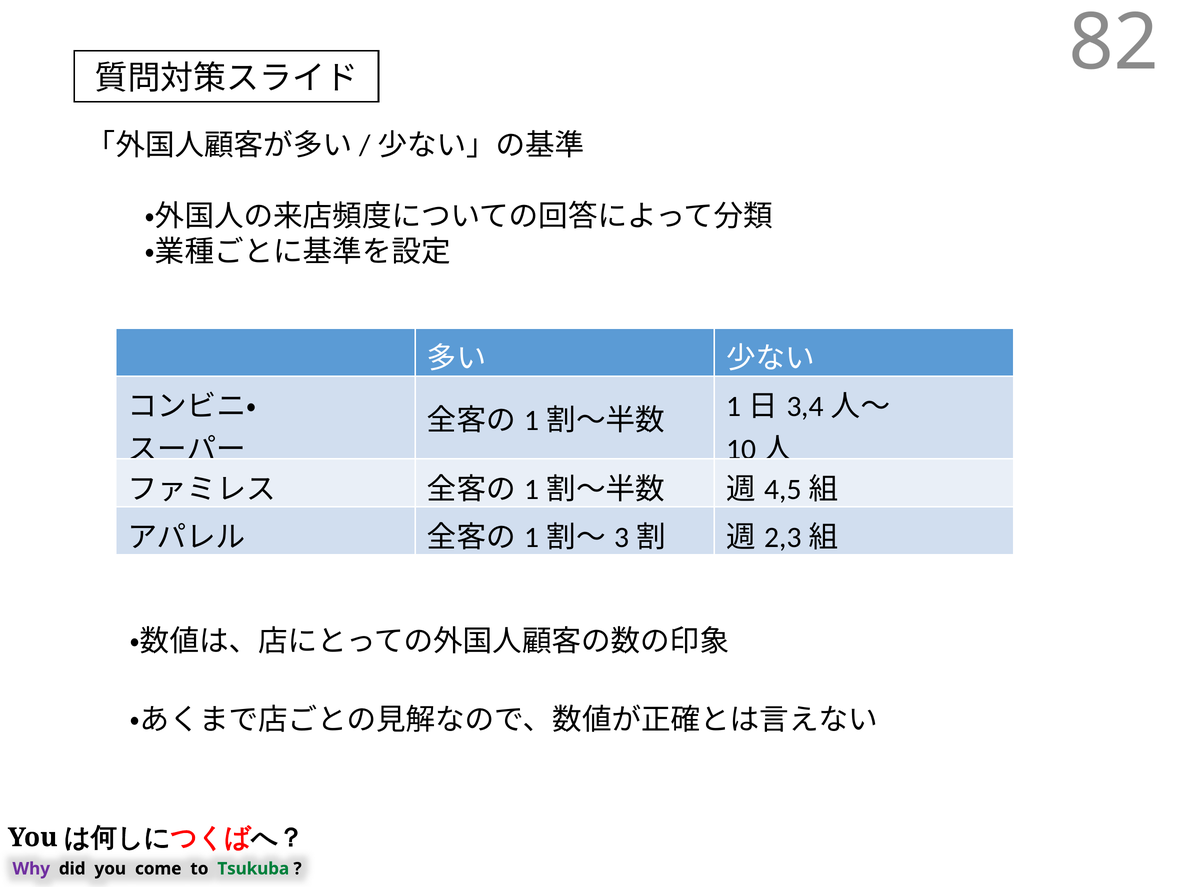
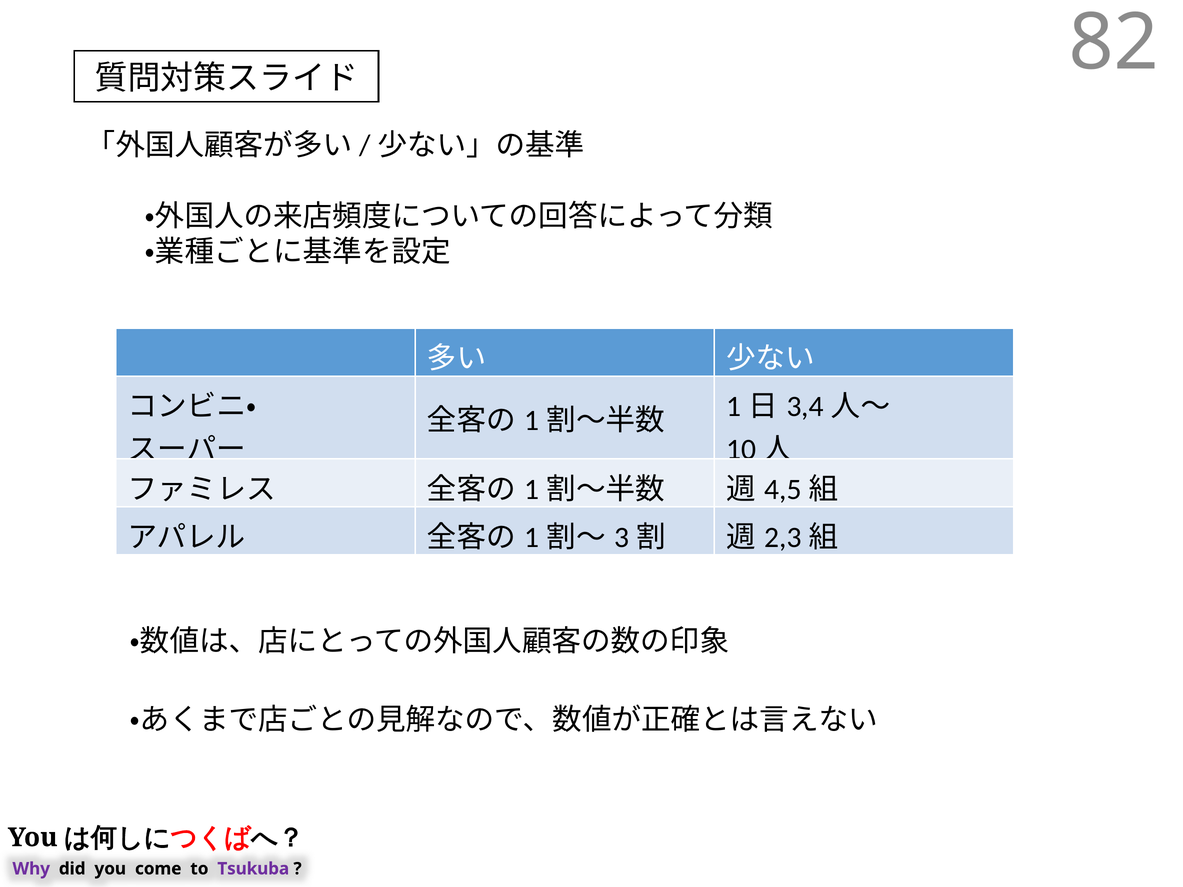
Tsukuba colour: green -> purple
